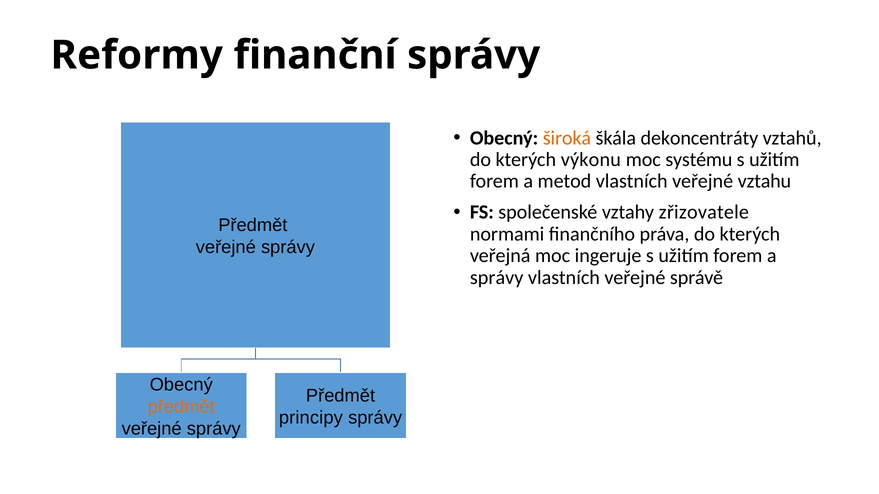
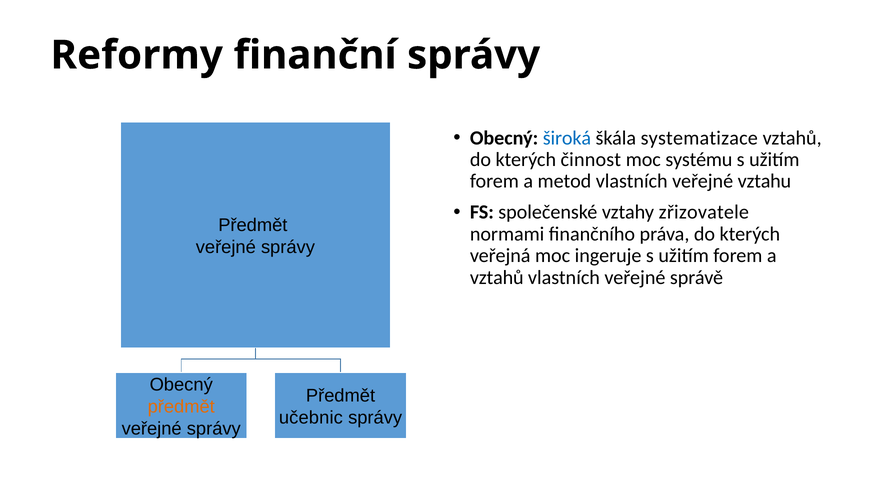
široká colour: orange -> blue
dekoncentráty: dekoncentráty -> systematizace
výkonu: výkonu -> činnost
správy at (497, 278): správy -> vztahů
principy: principy -> učebnic
